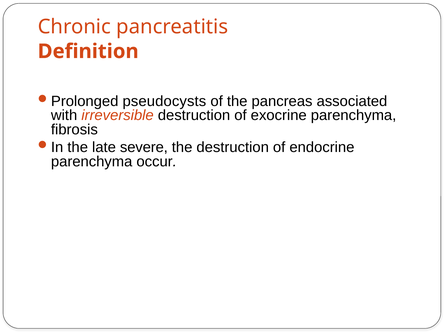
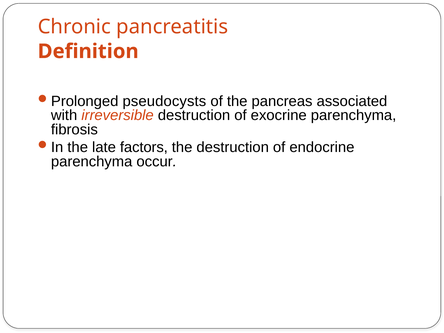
severe: severe -> factors
